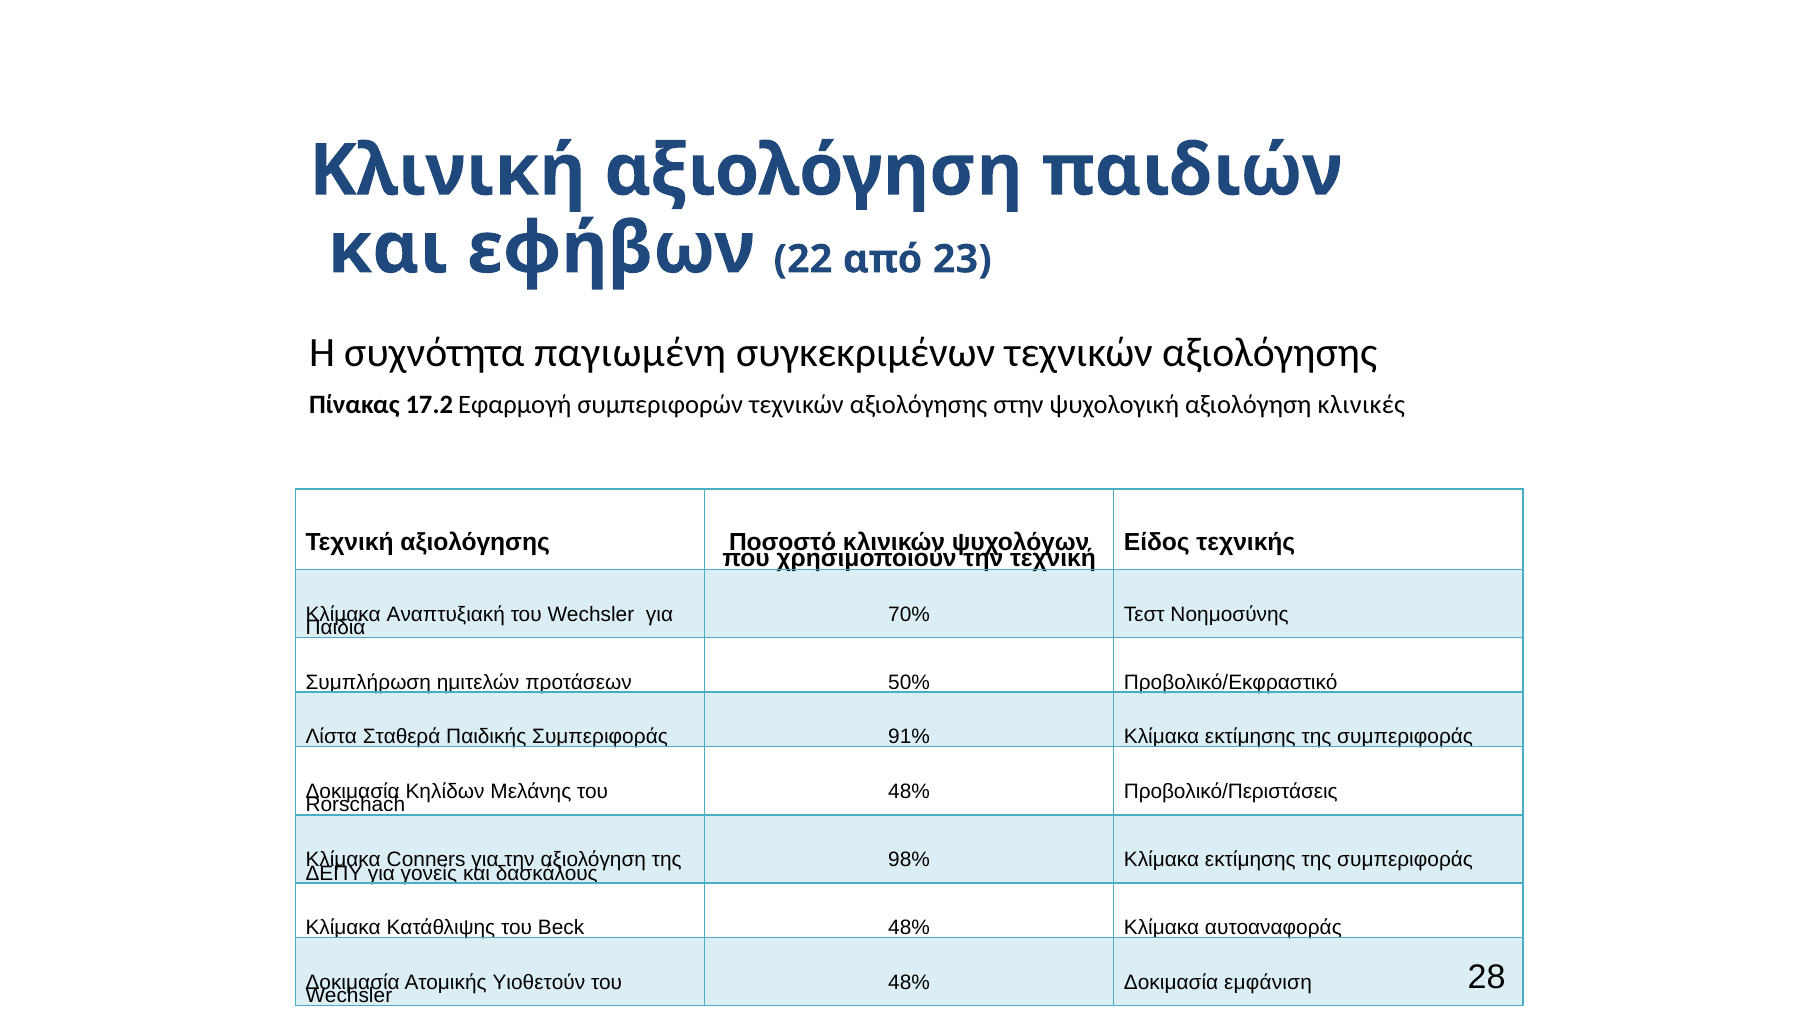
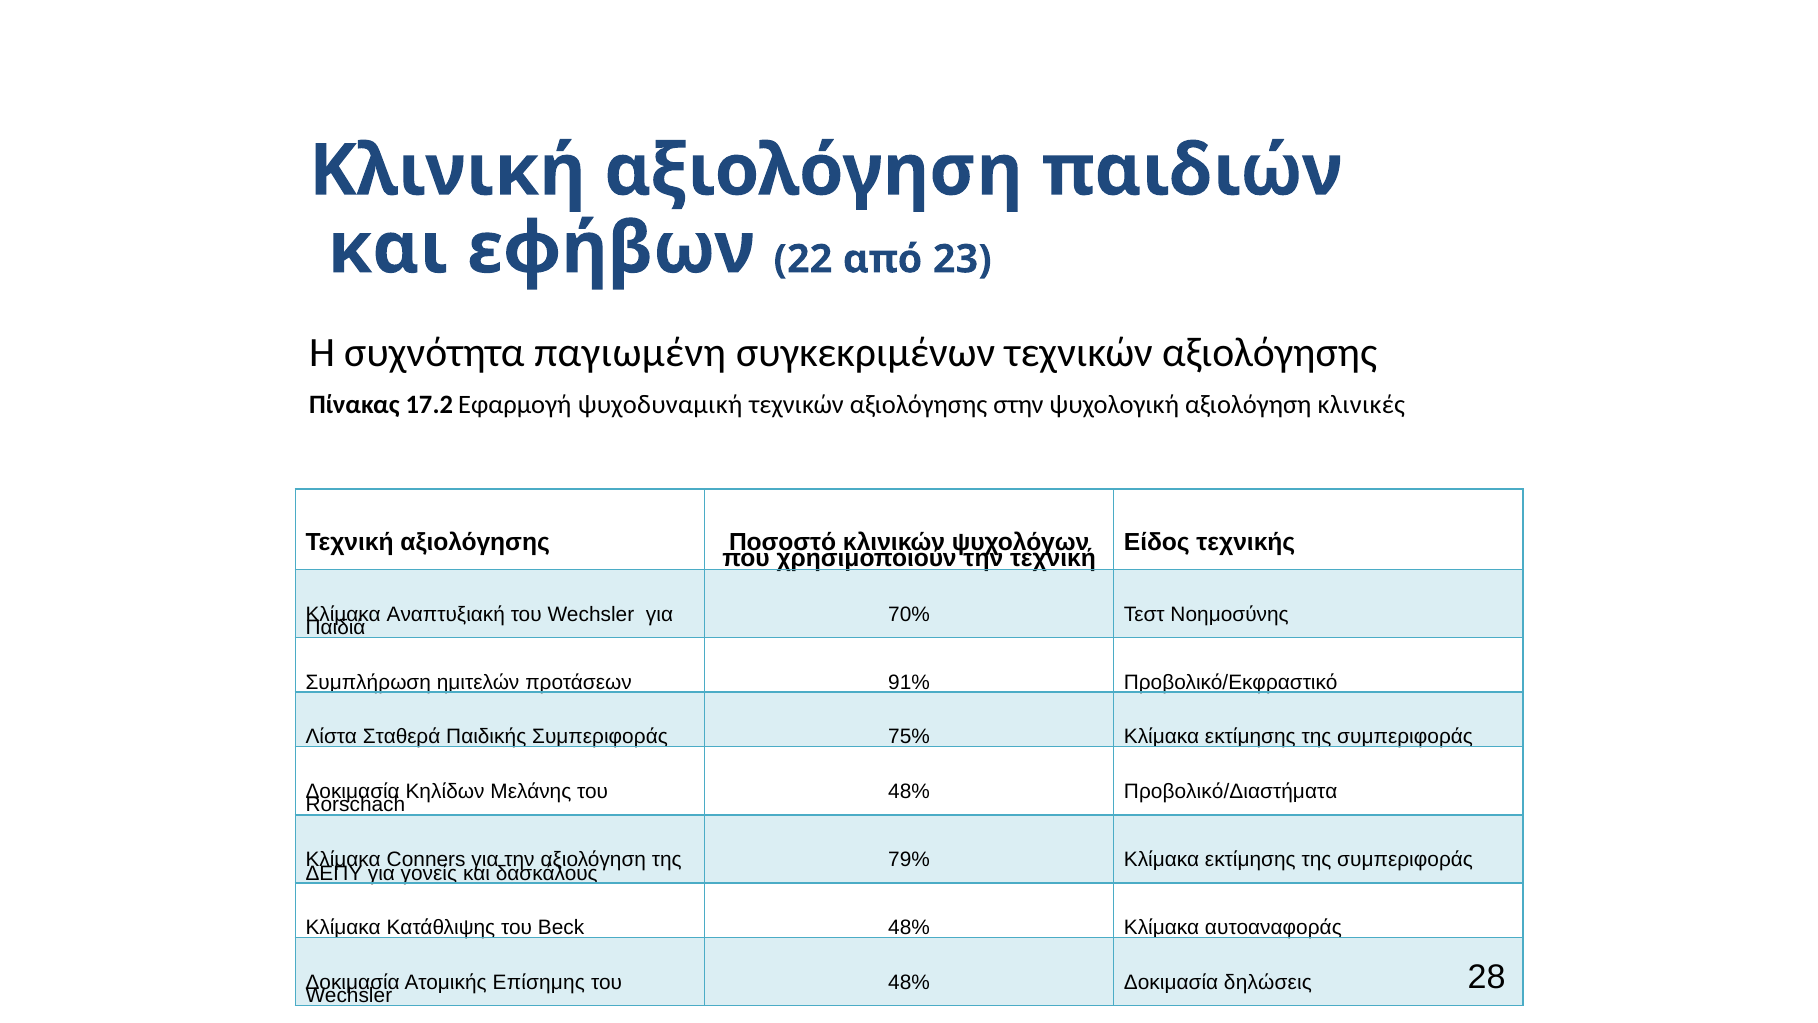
συμπεριφορών: συμπεριφορών -> ψυχοδυναμική
50%: 50% -> 91%
91%: 91% -> 75%
Προβολικό/Περιστάσεις: Προβολικό/Περιστάσεις -> Προβολικό/Διαστήματα
98%: 98% -> 79%
Υιοθετούν: Υιοθετούν -> Επίσημης
εμφάνιση: εμφάνιση -> δηλώσεις
